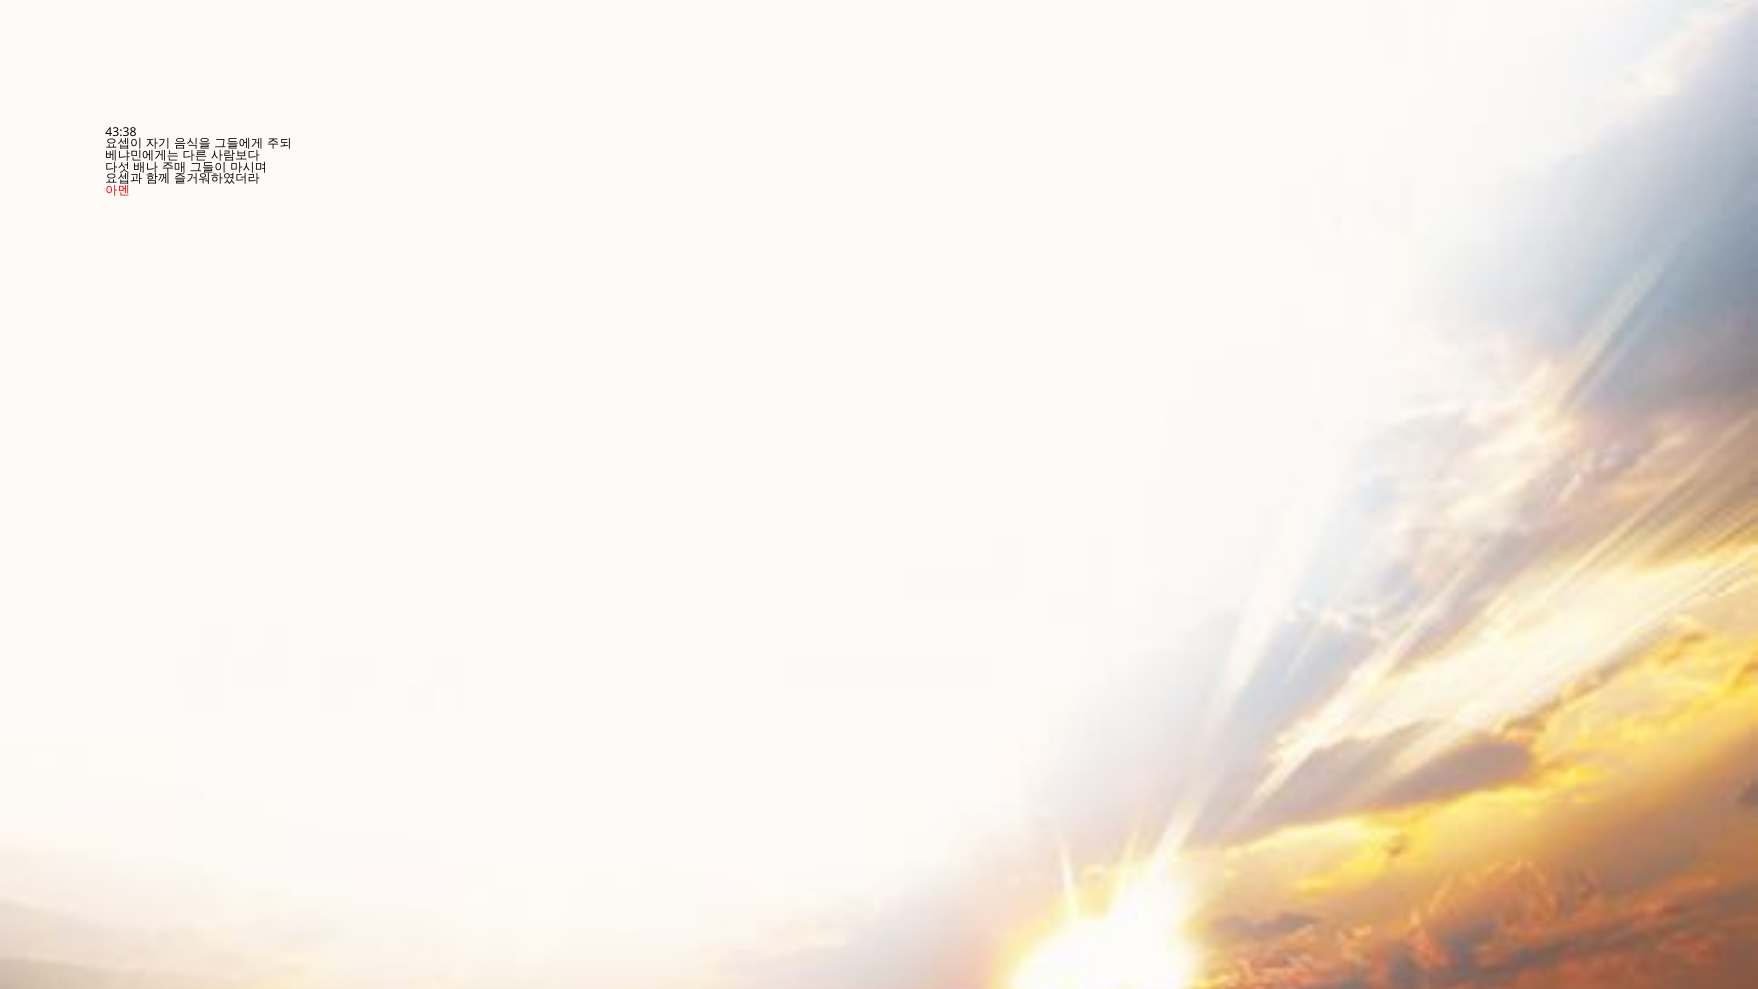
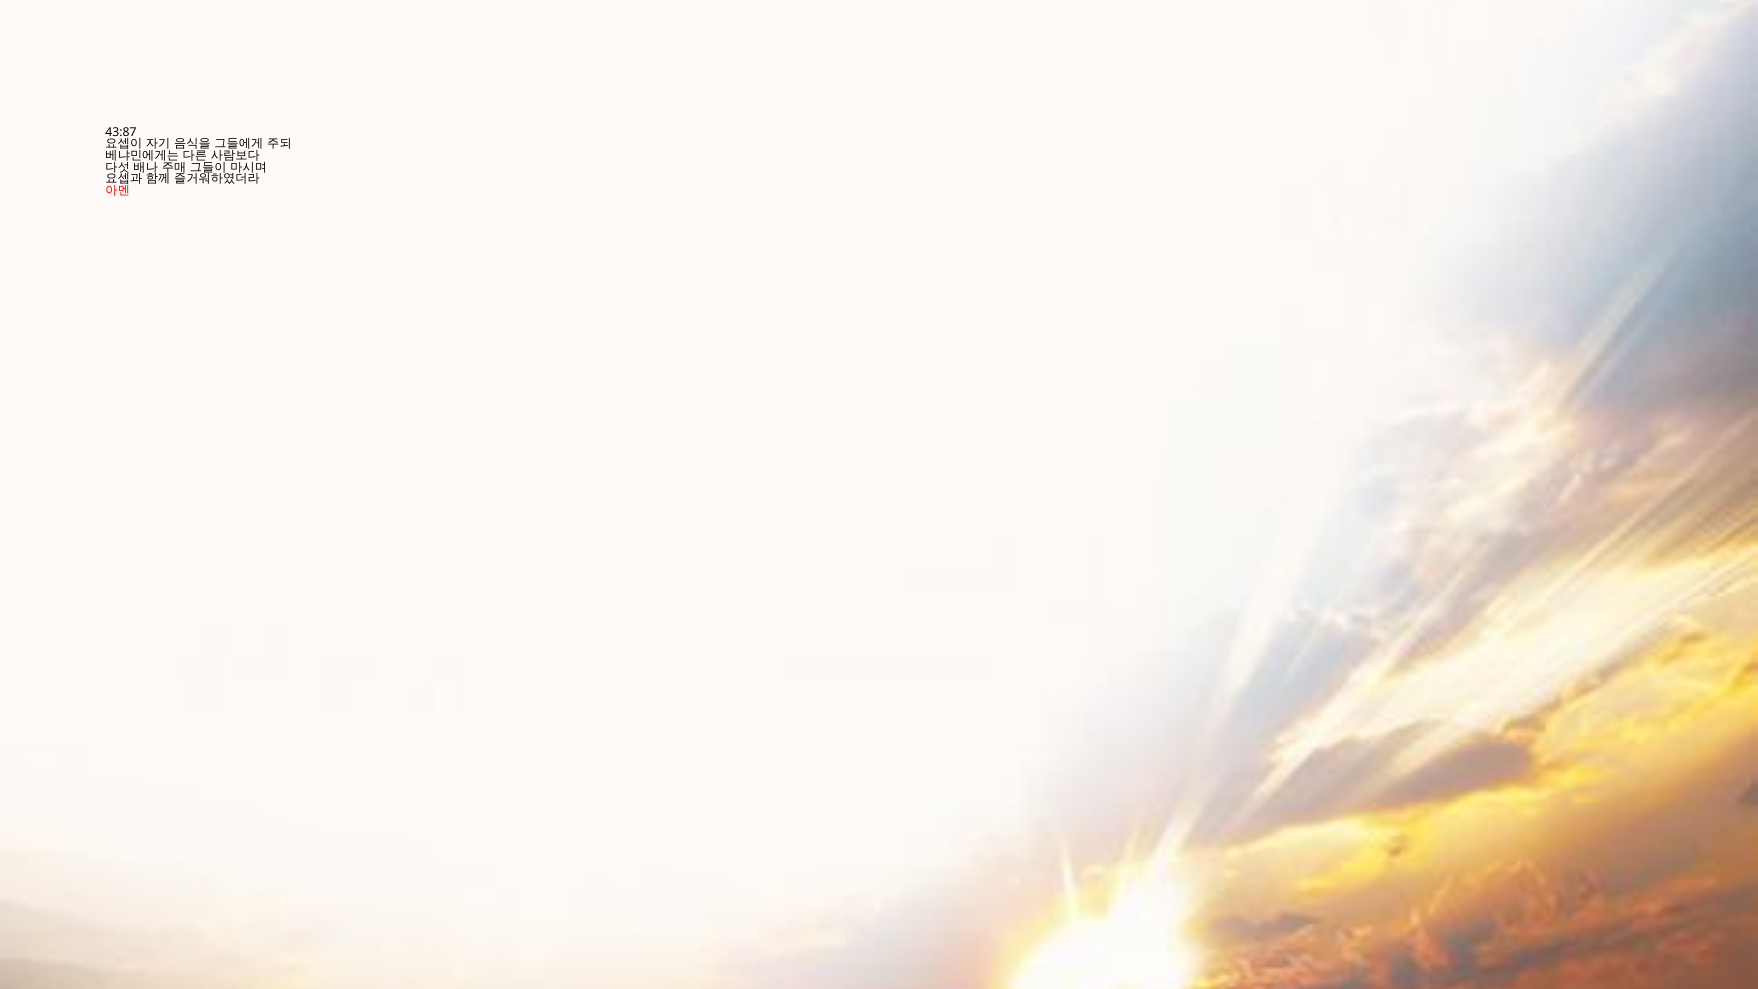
43:38: 43:38 -> 43:87
